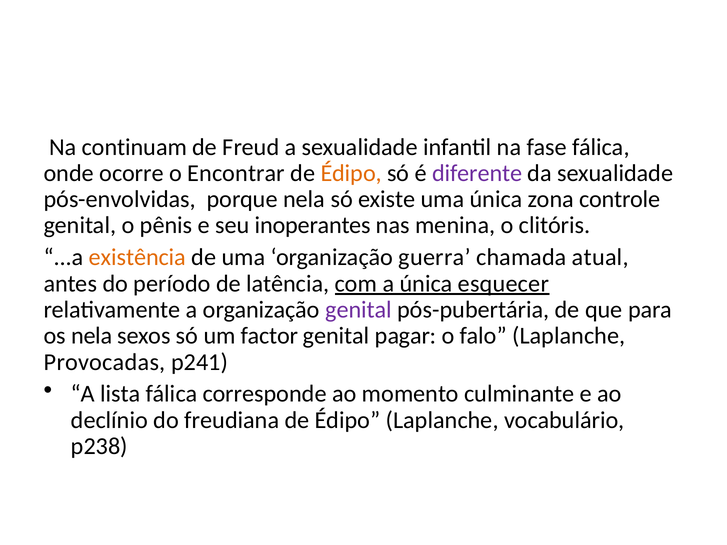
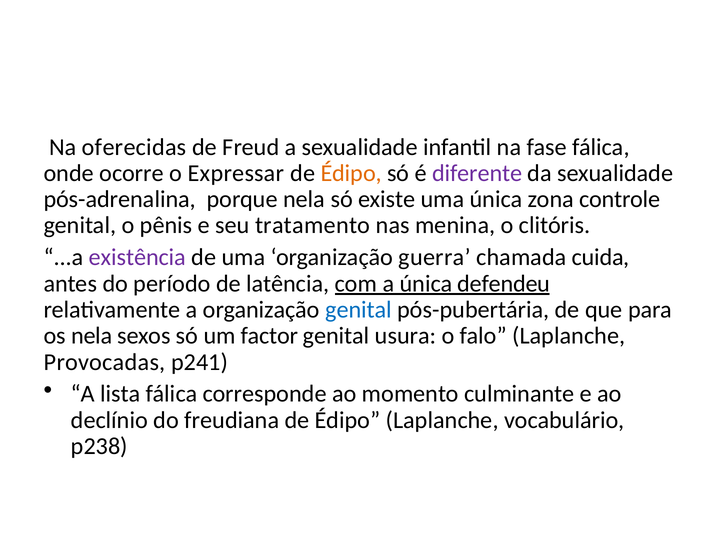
continuam: continuam -> oferecidas
Encontrar: Encontrar -> Expressar
pós-envolvidas: pós-envolvidas -> pós-adrenalina
inoperantes: inoperantes -> tratamento
existência colour: orange -> purple
atual: atual -> cuida
esquecer: esquecer -> defendeu
genital at (359, 310) colour: purple -> blue
pagar: pagar -> usura
